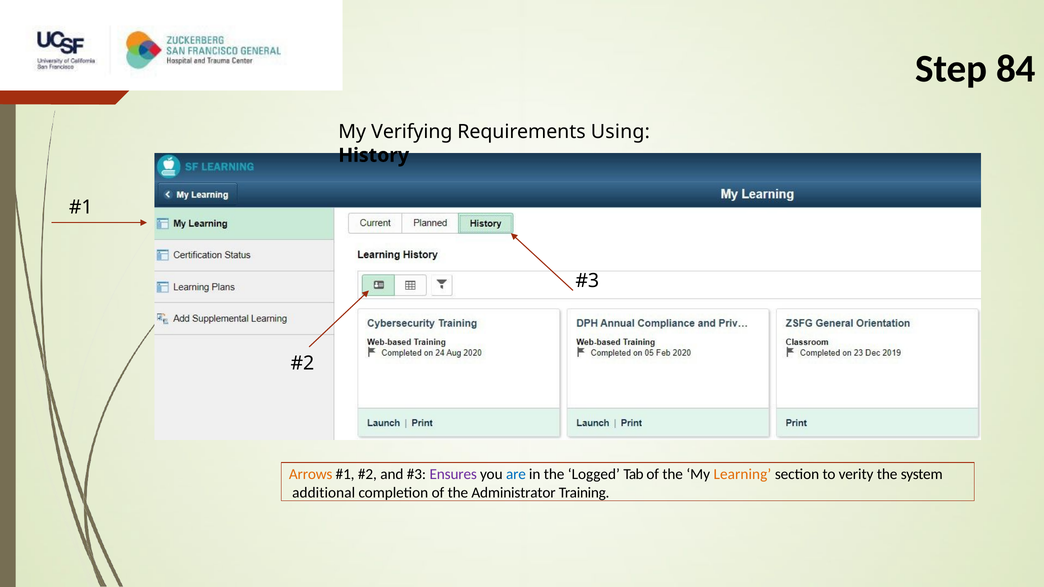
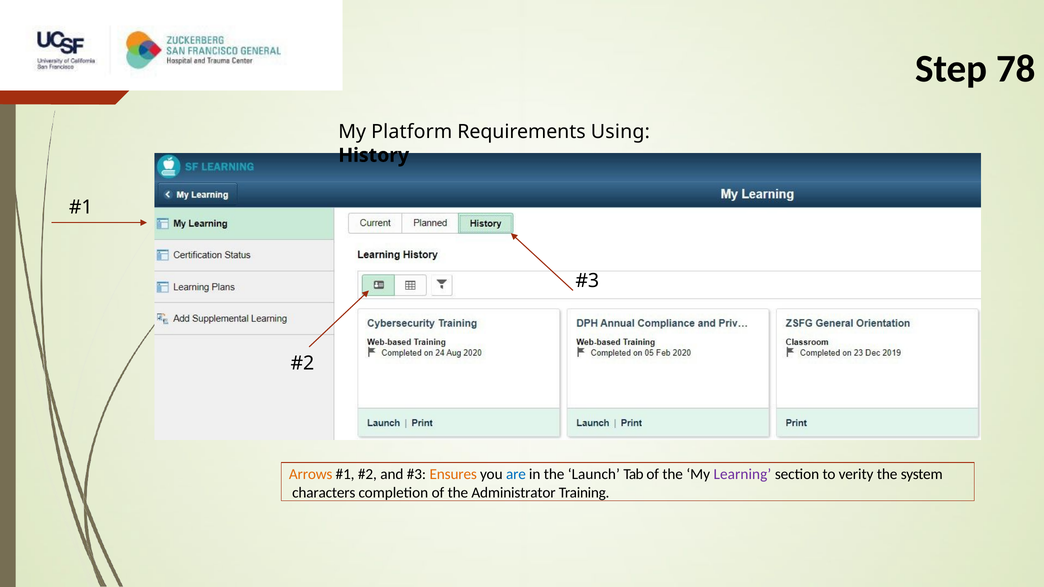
84: 84 -> 78
Verifying: Verifying -> Platform
Ensures colour: purple -> orange
Logged: Logged -> Launch
Learning colour: orange -> purple
additional: additional -> characters
